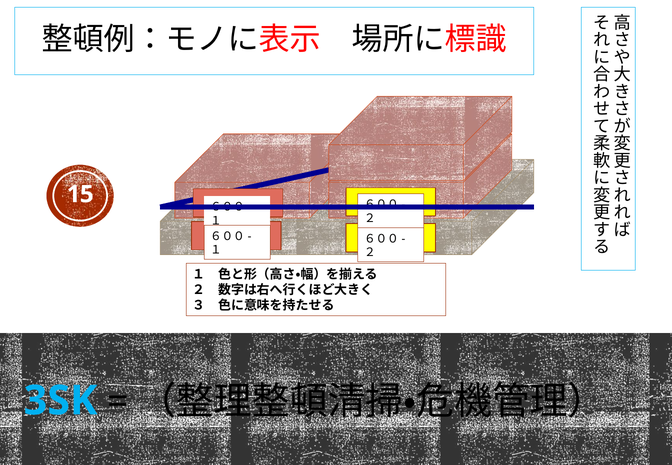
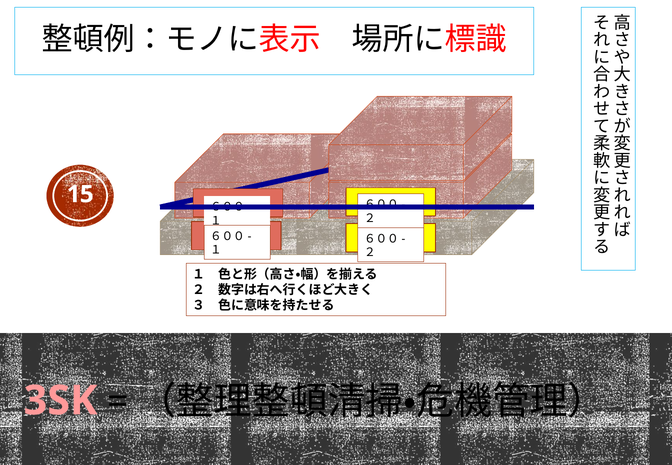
3SK colour: light blue -> pink
